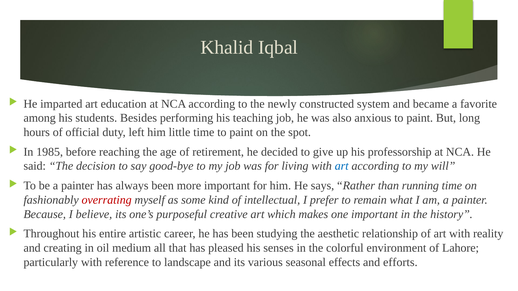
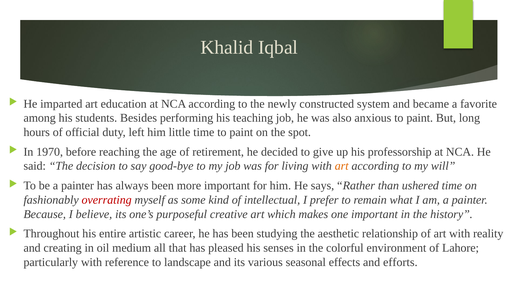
1985: 1985 -> 1970
art at (342, 166) colour: blue -> orange
running: running -> ushered
